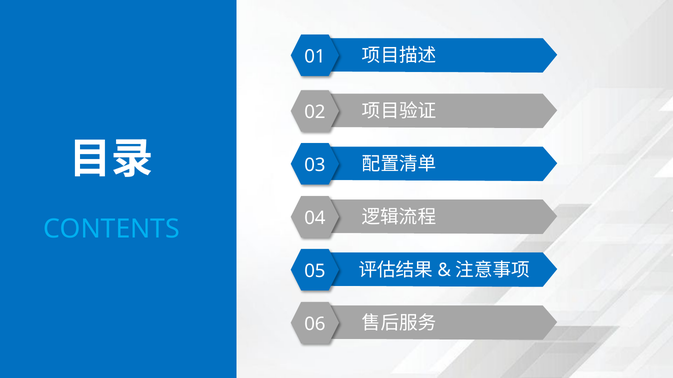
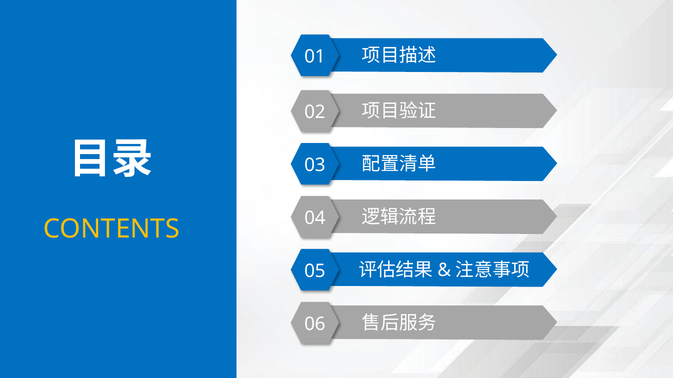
CONTENTS colour: light blue -> yellow
